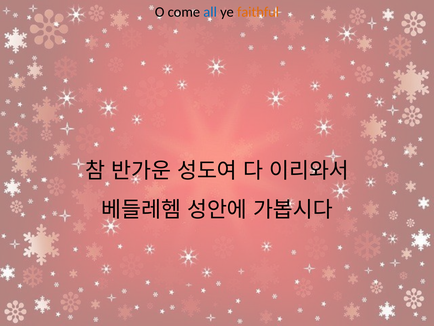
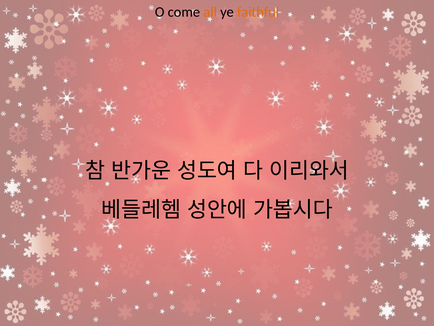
all colour: blue -> orange
